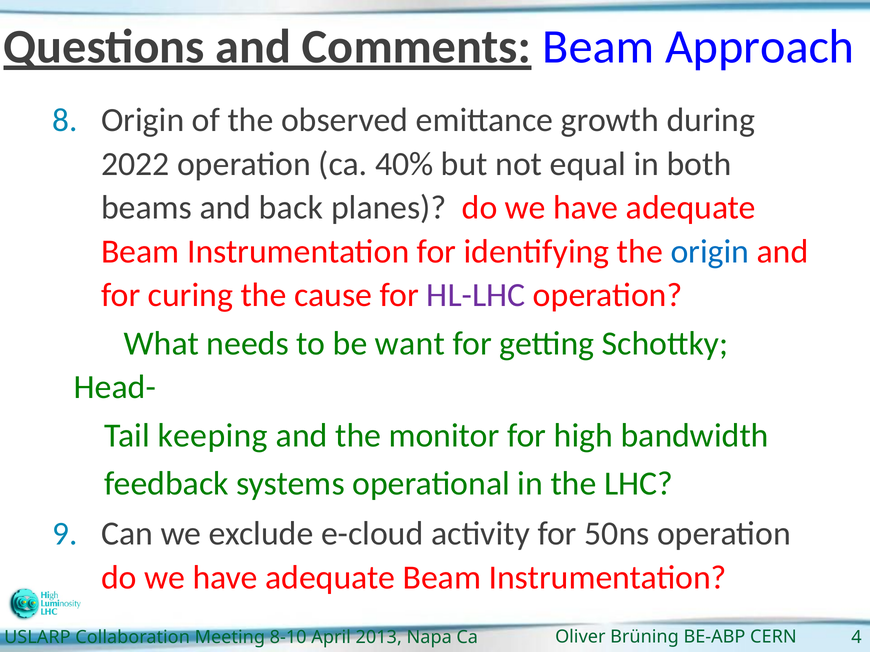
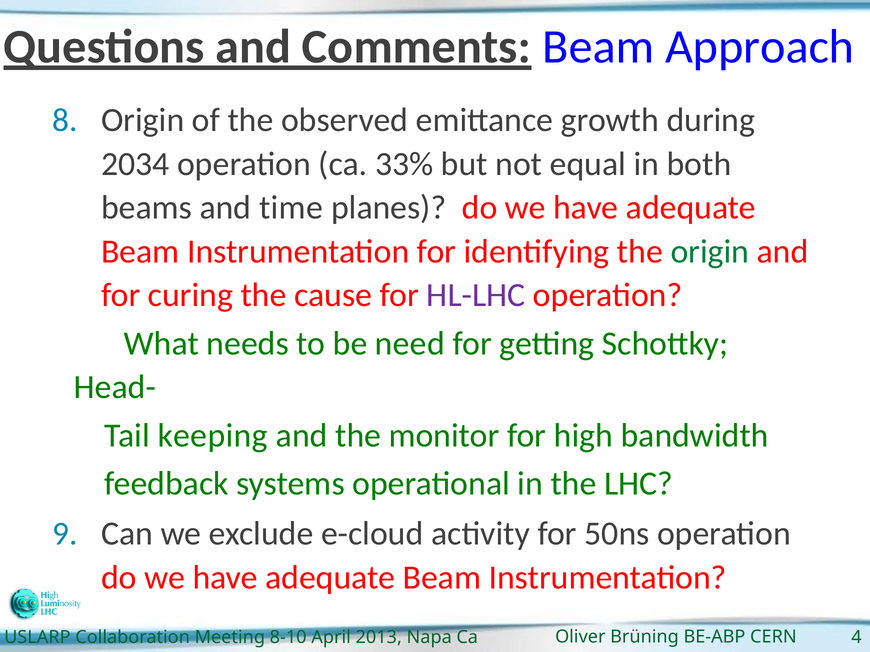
2022: 2022 -> 2034
40%: 40% -> 33%
back: back -> time
origin at (710, 252) colour: blue -> green
want: want -> need
